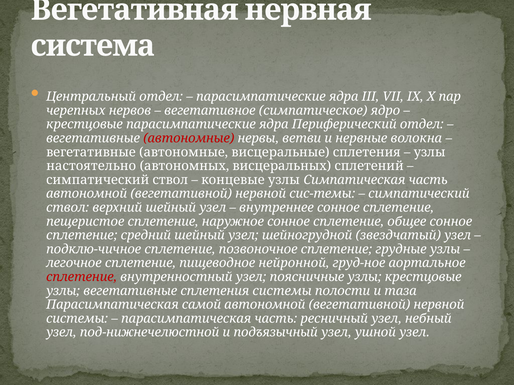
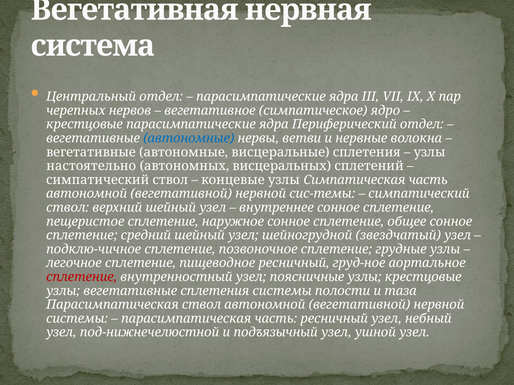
автономные at (189, 138) colour: red -> blue
пищеводное нейронной: нейронной -> ресничный
Парасимпатическая самой: самой -> ствол
